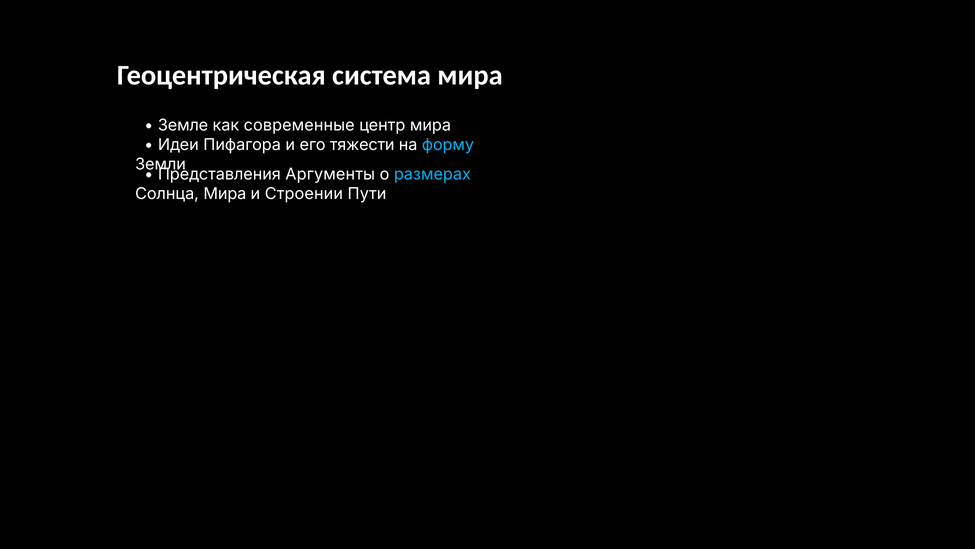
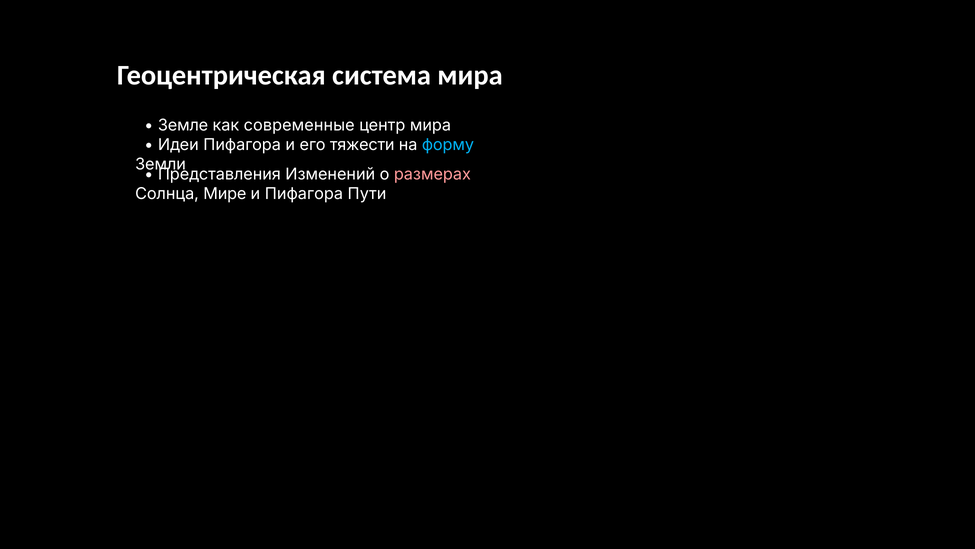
Аргументы: Аргументы -> Изменений
размерах colour: light blue -> pink
Солнца Мира: Мира -> Мире
и Строении: Строении -> Пифагора
